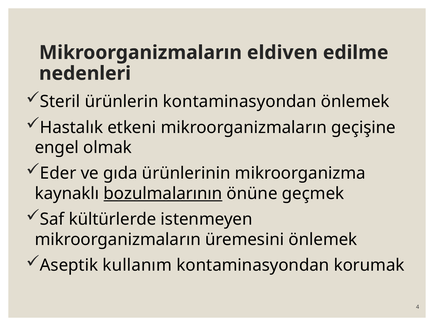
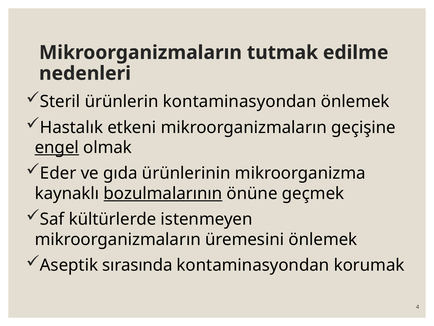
eldiven: eldiven -> tutmak
engel underline: none -> present
kullanım: kullanım -> sırasında
